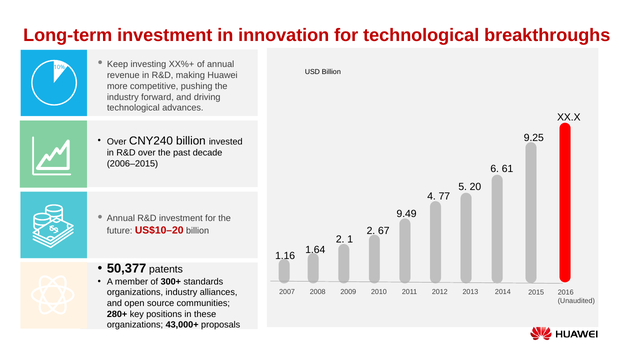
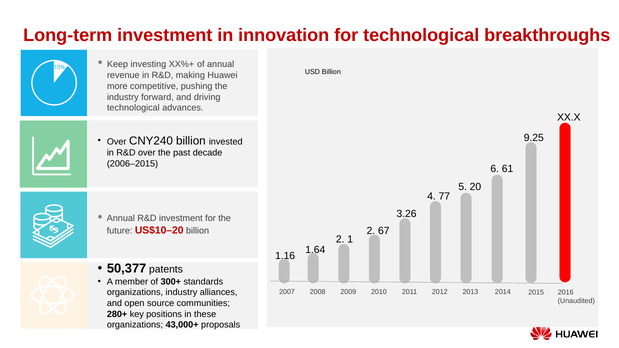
9.49: 9.49 -> 3.26
